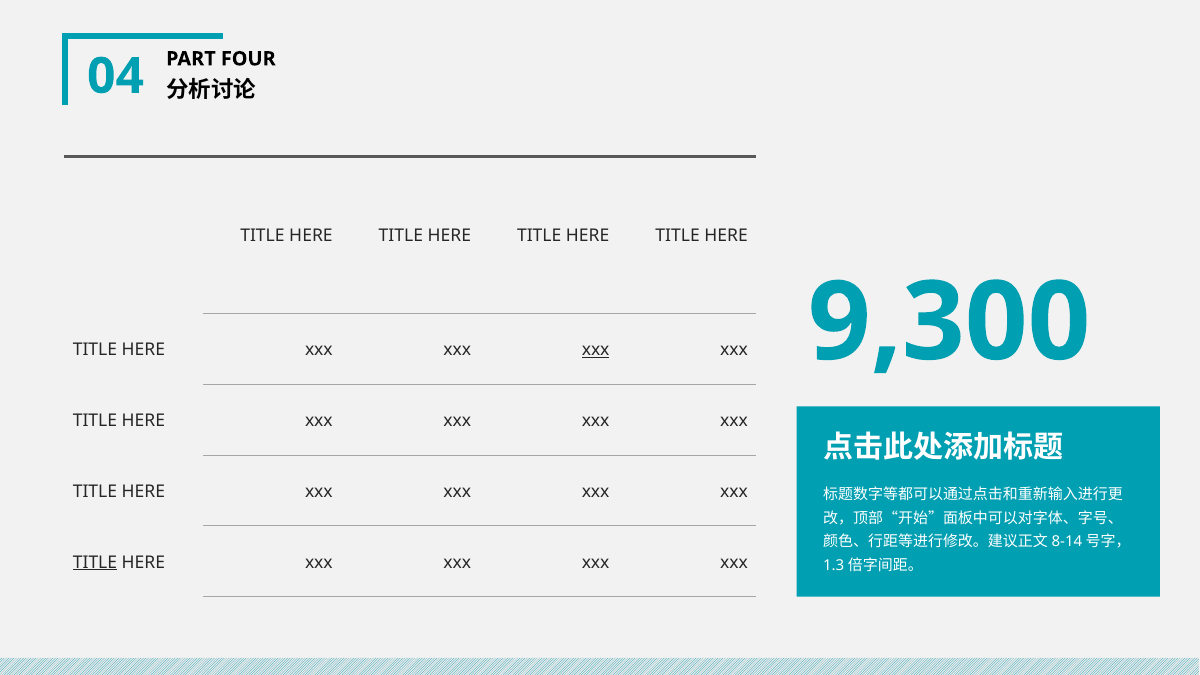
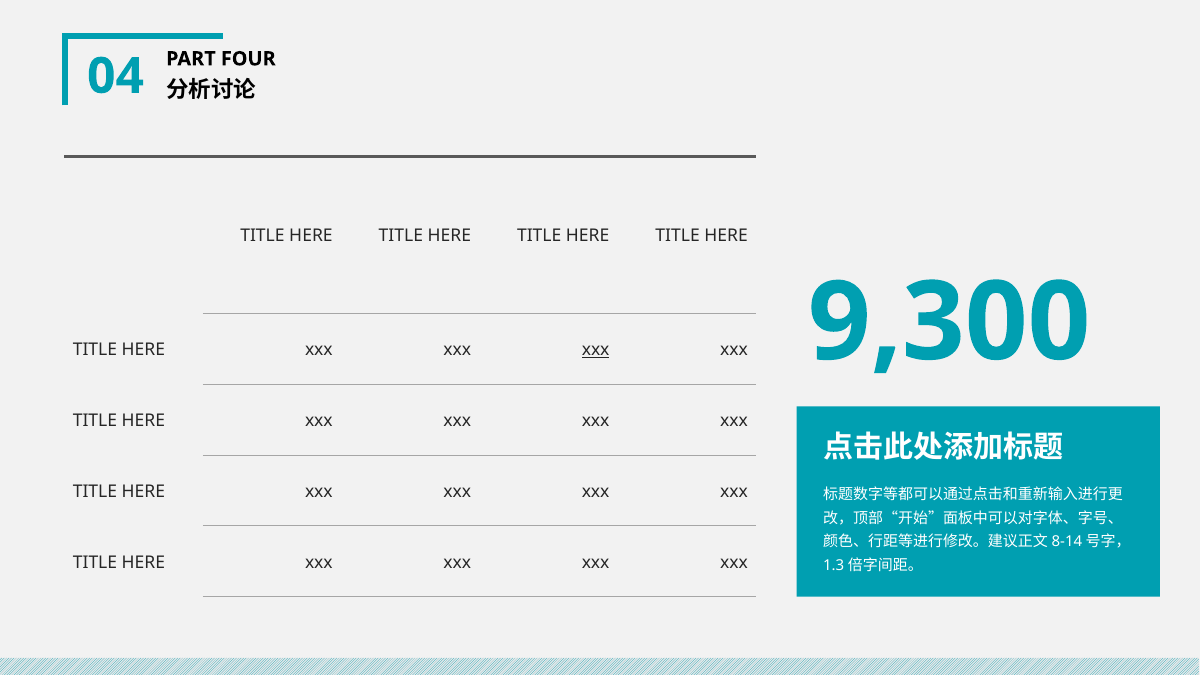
TITLE at (95, 562) underline: present -> none
